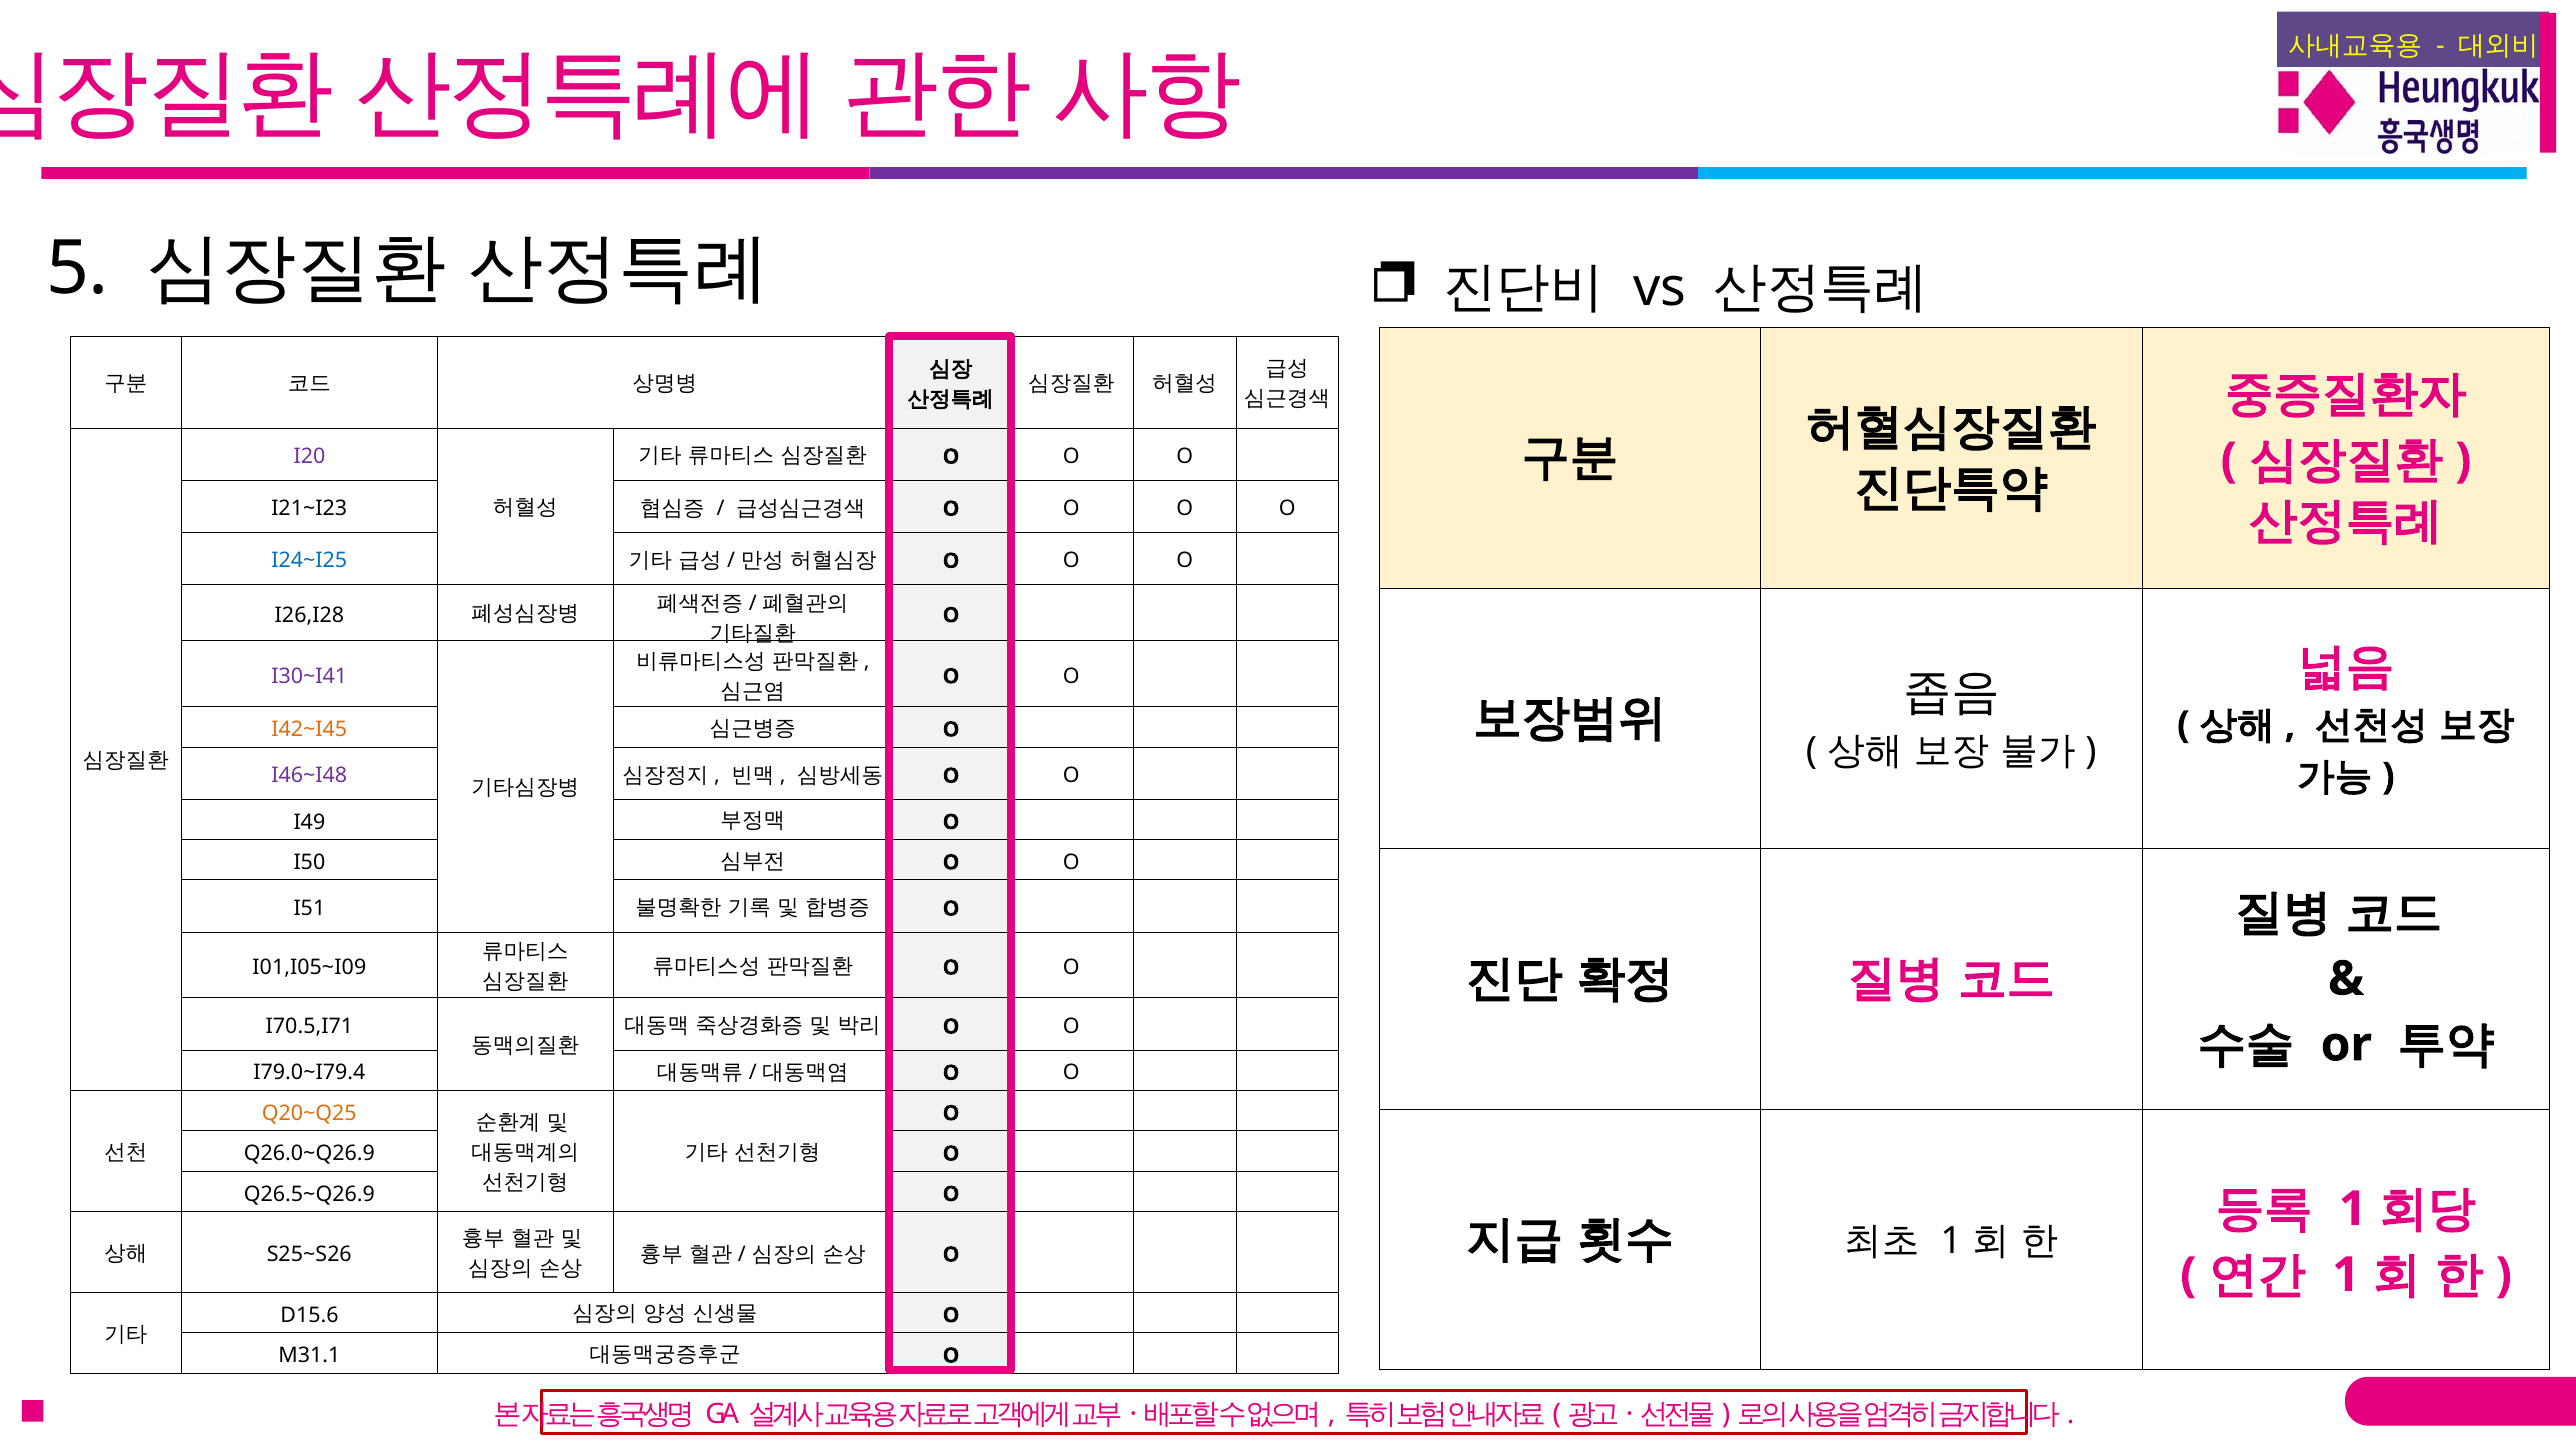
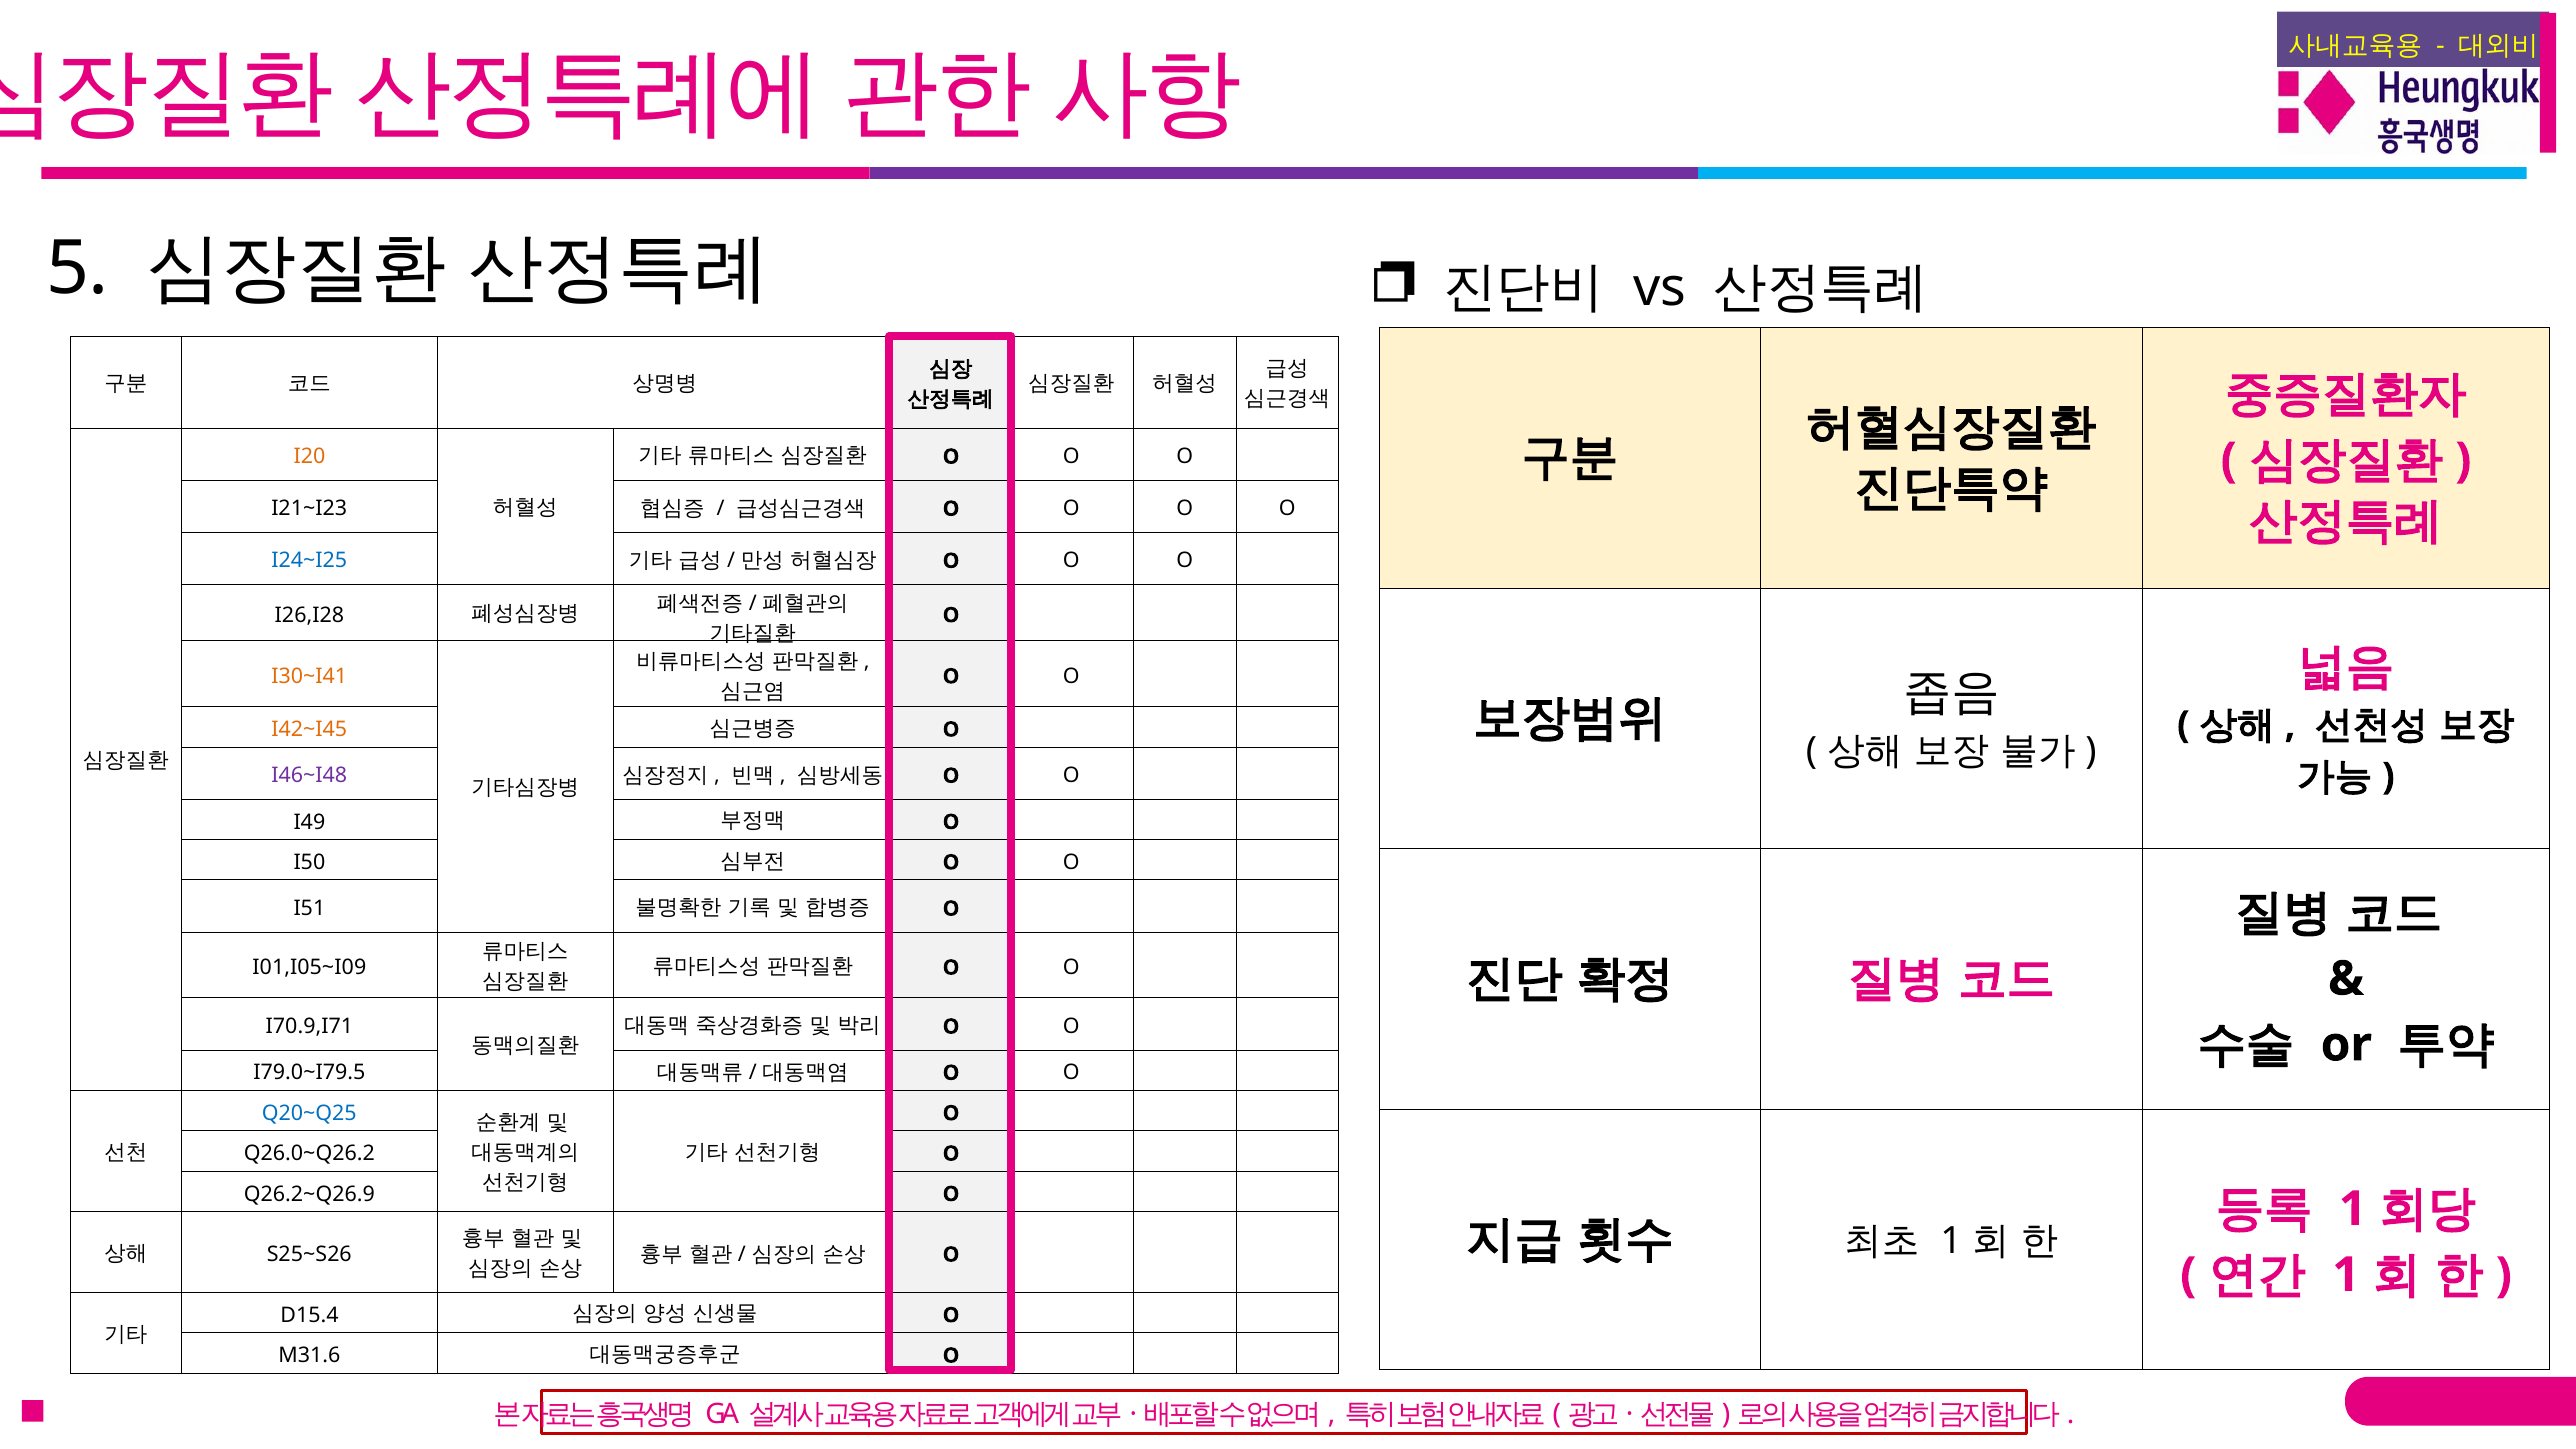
I20 colour: purple -> orange
I30~I41 colour: purple -> orange
I70.5,I71: I70.5,I71 -> I70.9,I71
I79.0~I79.4: I79.0~I79.4 -> I79.0~I79.5
Q20~Q25 colour: orange -> blue
Q26.0~Q26.9: Q26.0~Q26.9 -> Q26.0~Q26.2
Q26.5~Q26.9: Q26.5~Q26.9 -> Q26.2~Q26.9
D15.6: D15.6 -> D15.4
M31.1: M31.1 -> M31.6
